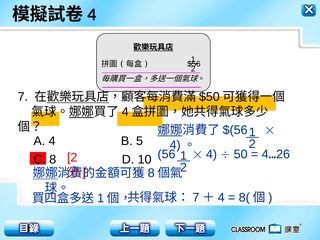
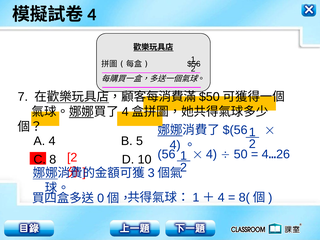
8 at (151, 173): 8 -> 3
7 at (196, 198): 7 -> 1
1 at (101, 198): 1 -> 0
